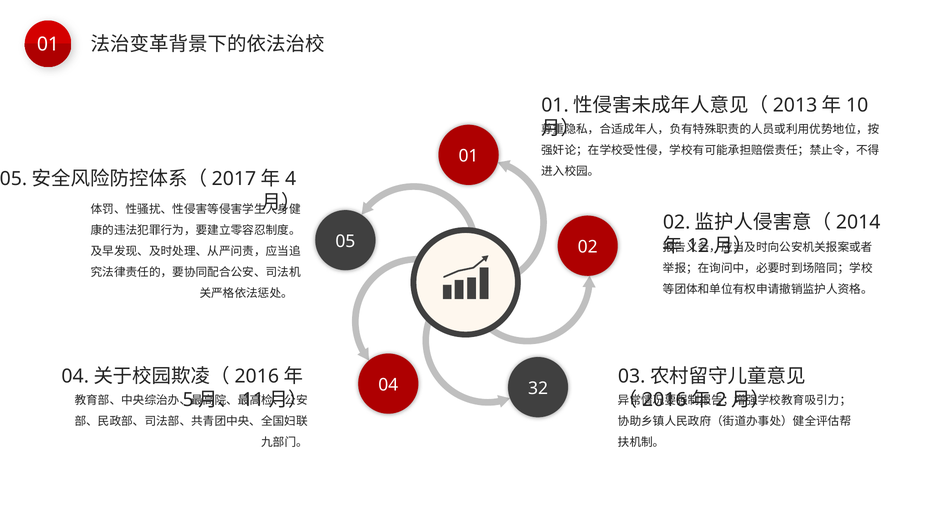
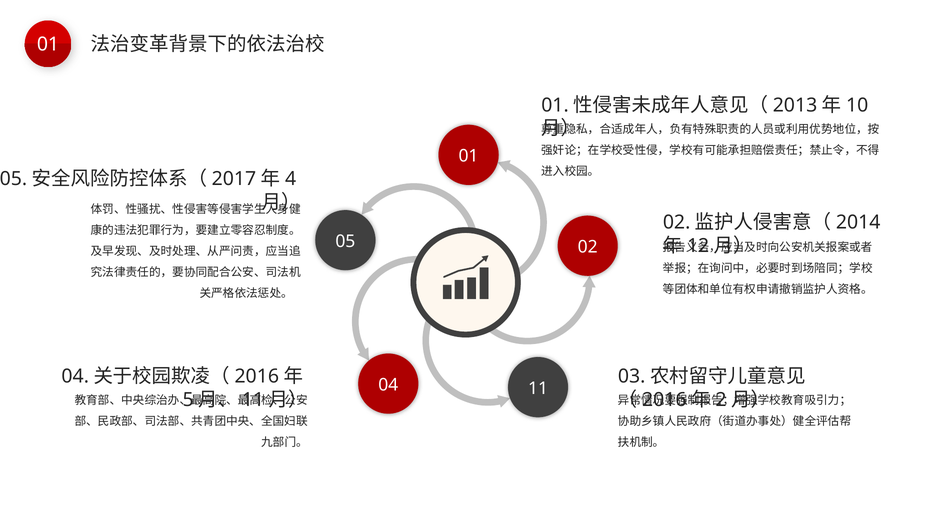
04 32: 32 -> 11
